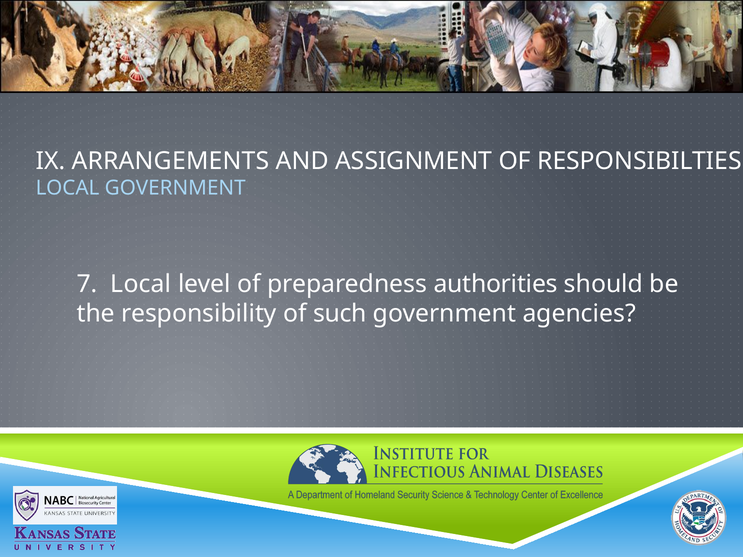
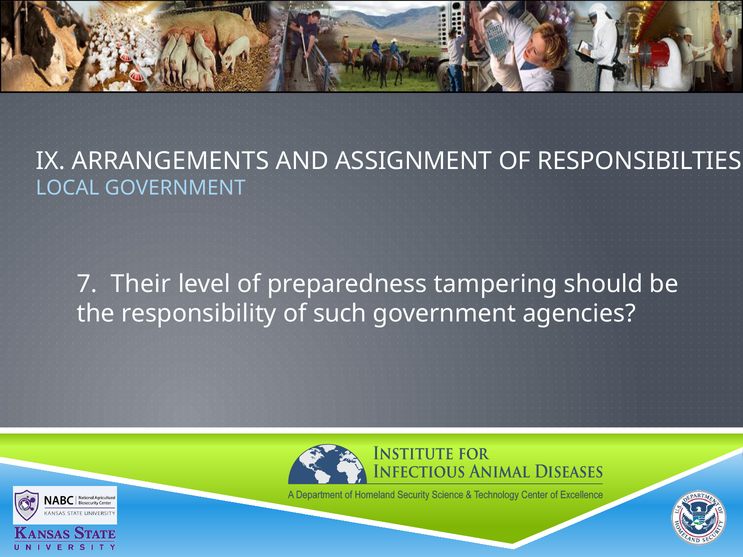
7 Local: Local -> Their
authorities: authorities -> tampering
